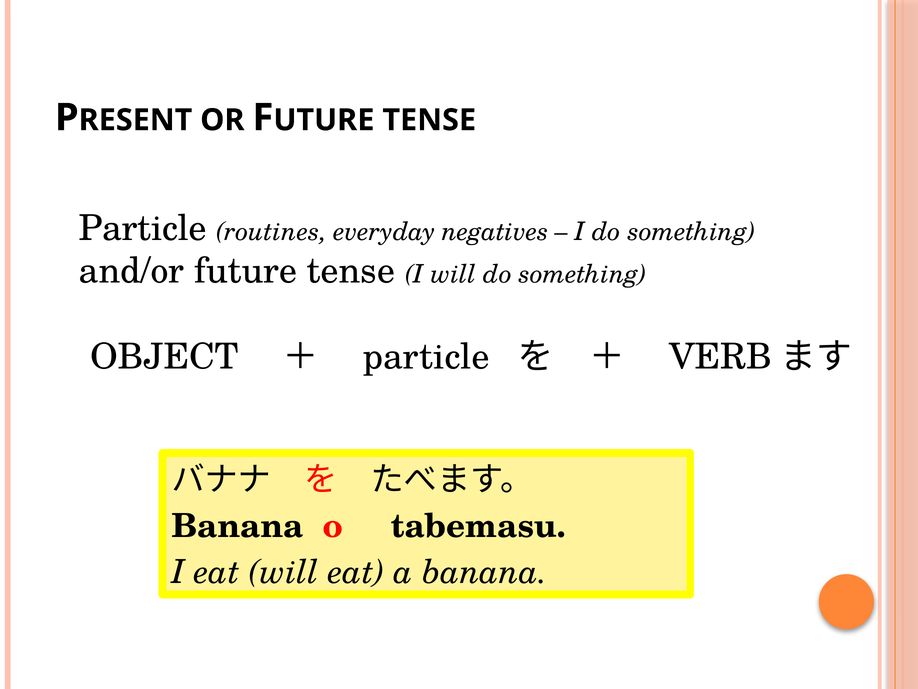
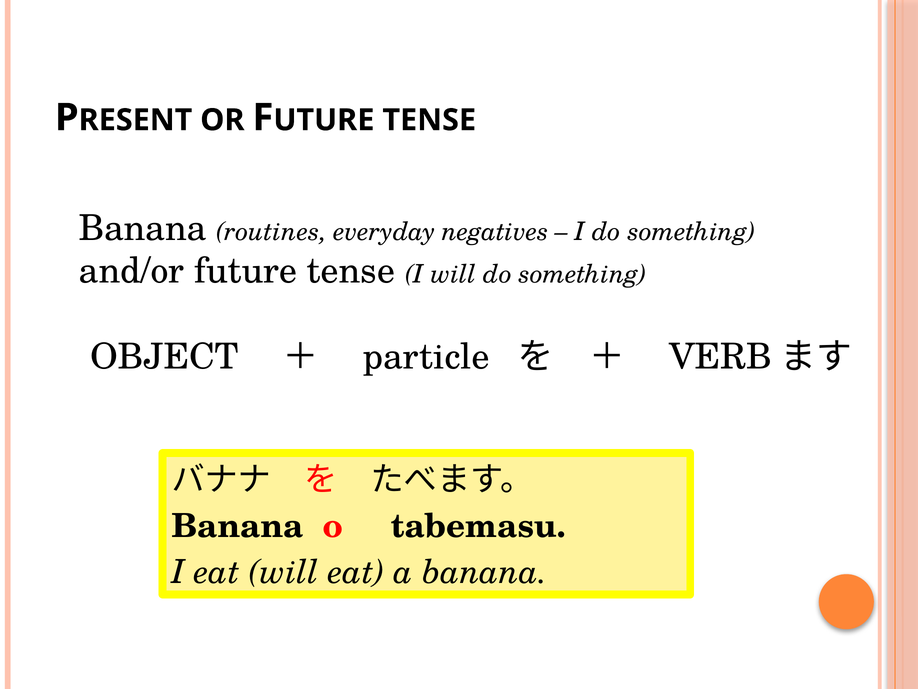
Particle at (143, 228): Particle -> Banana
